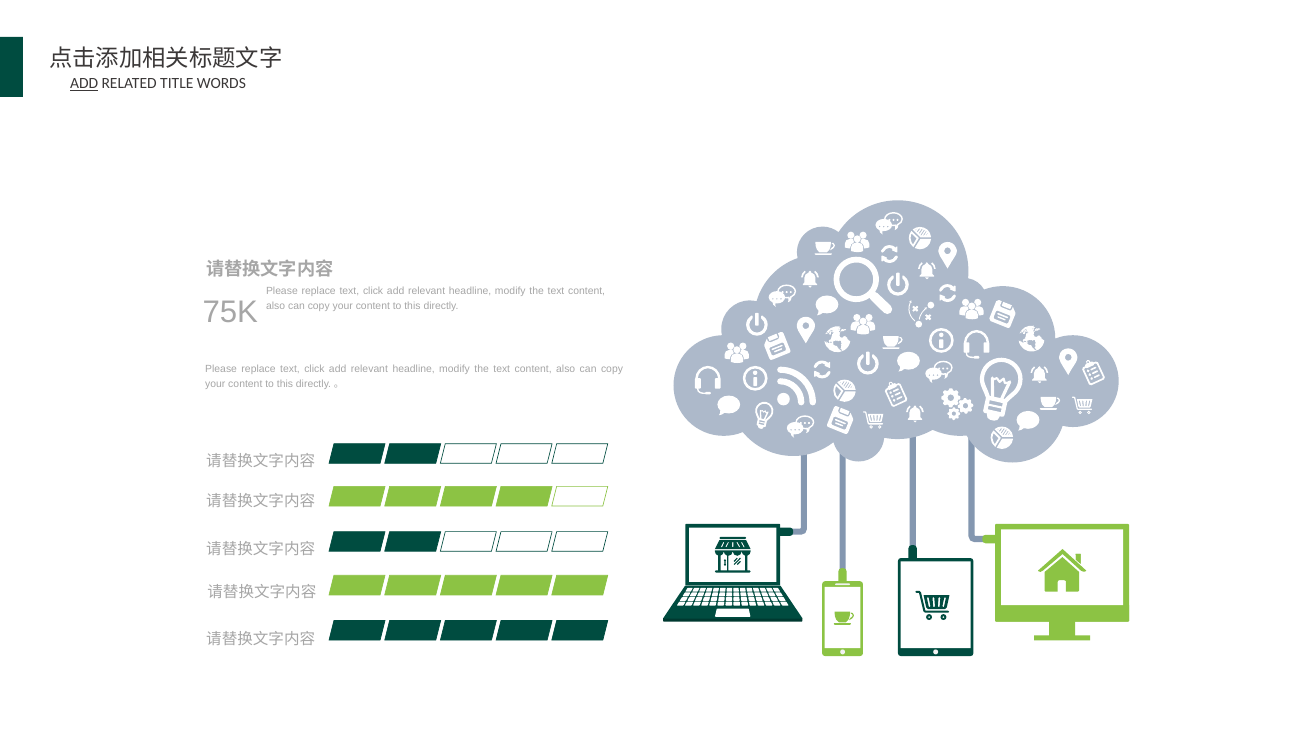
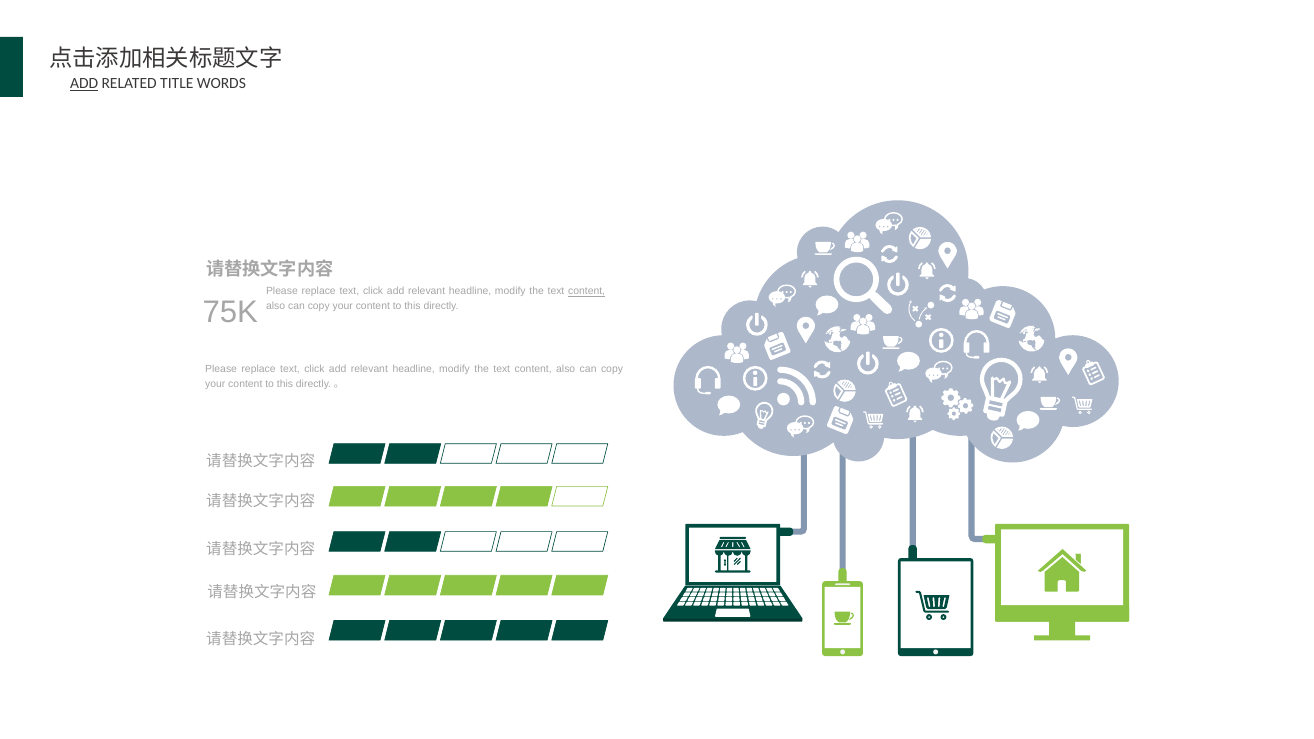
content at (587, 292) underline: none -> present
